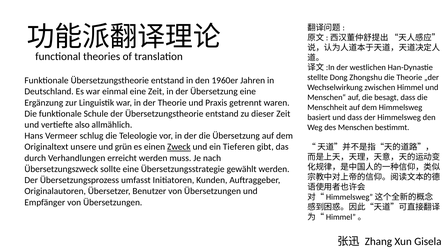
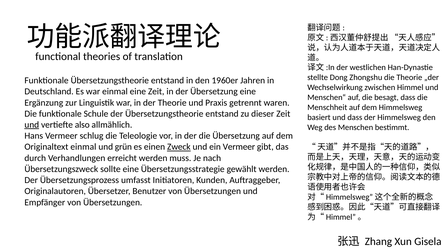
und at (32, 125) underline: none -> present
Originaltext unsere: unsere -> einmal
ein Tieferen: Tieferen -> Vermeer
